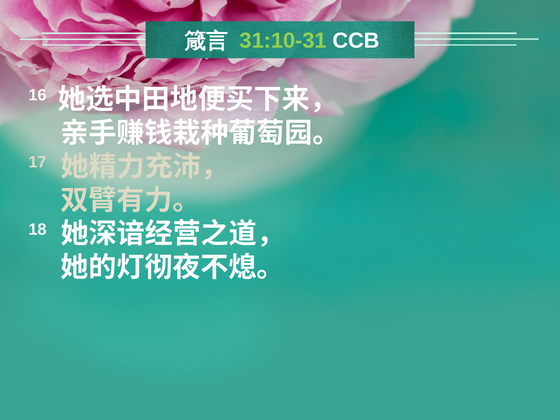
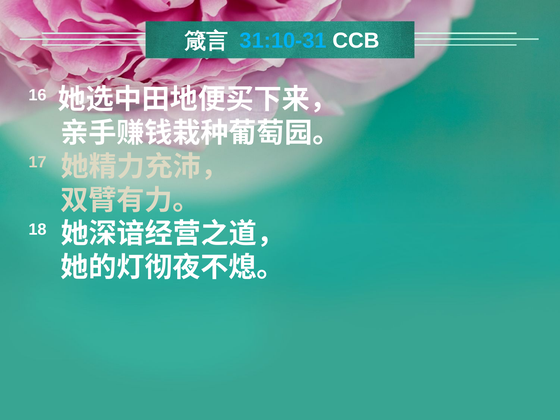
31:10-31 colour: light green -> light blue
